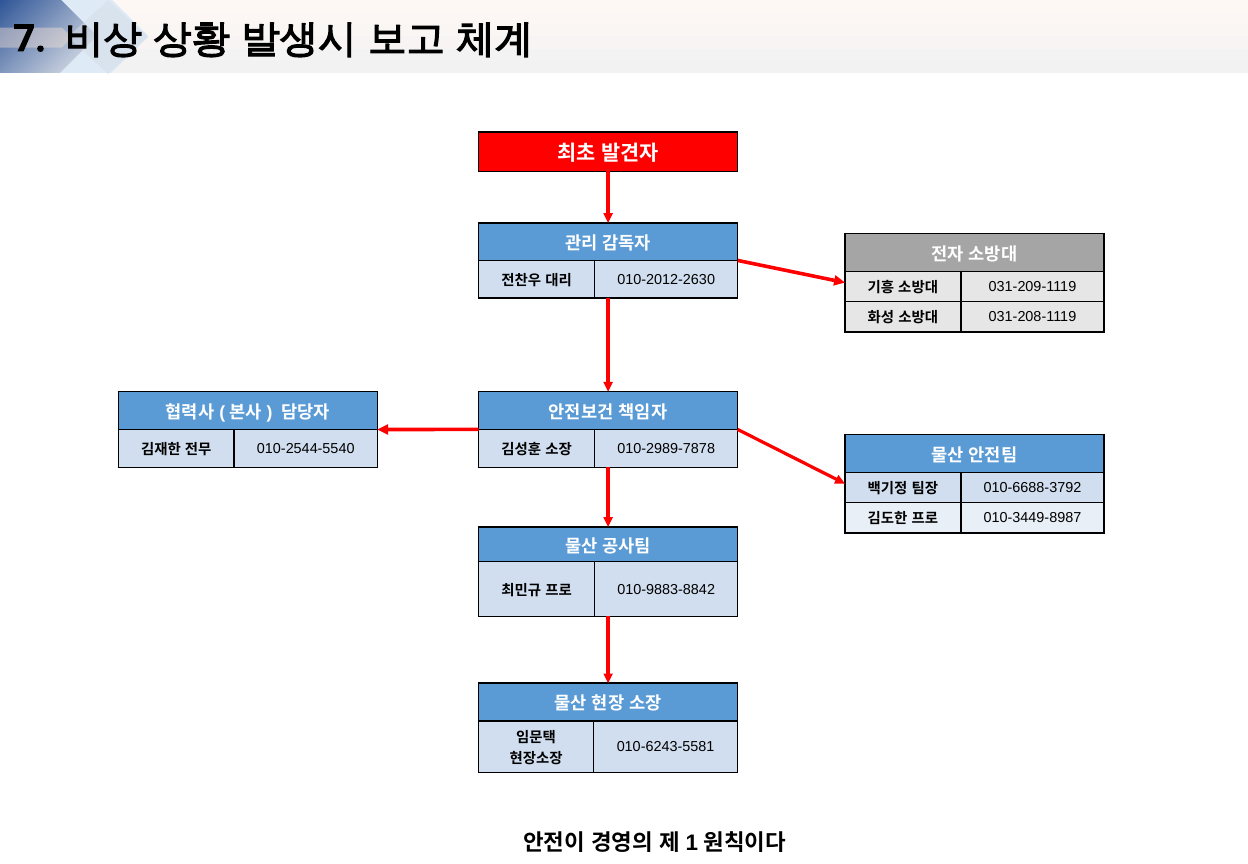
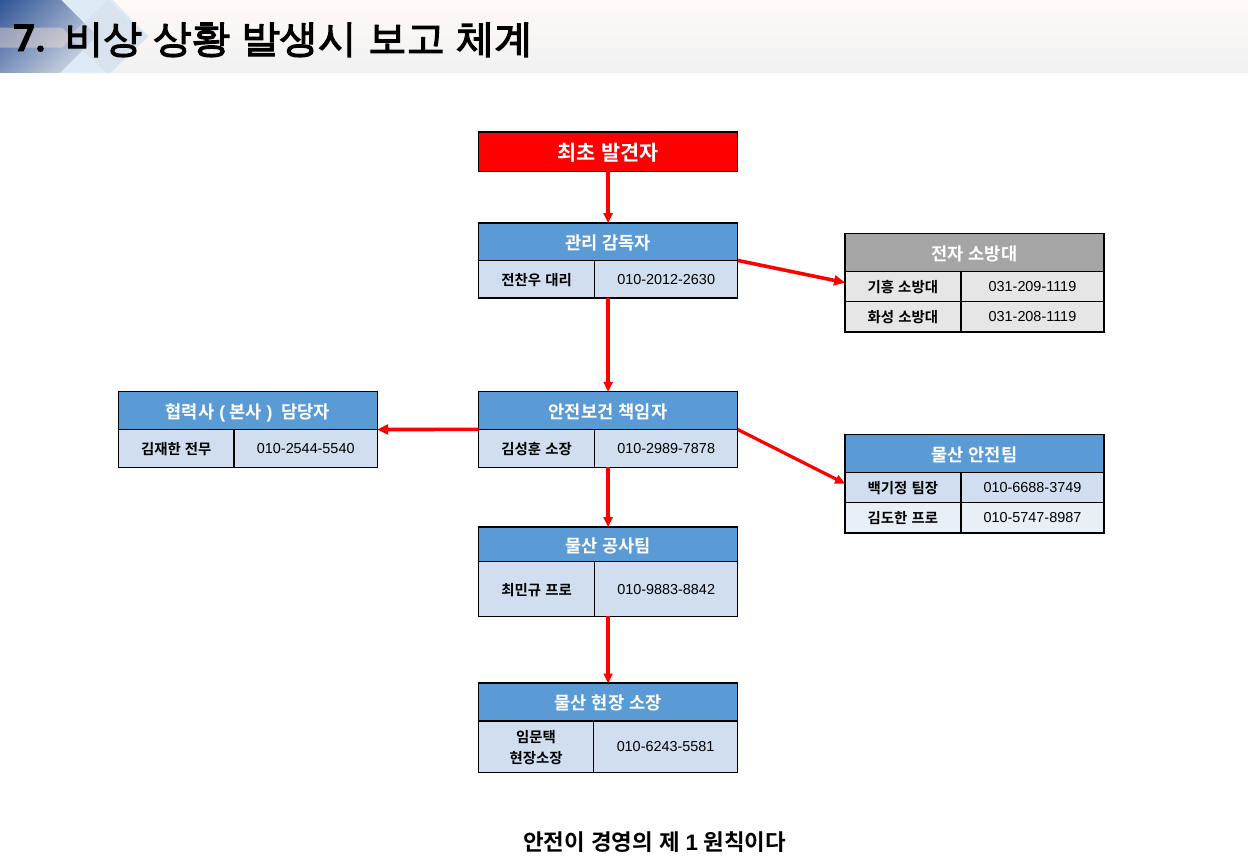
010-6688-3792: 010-6688-3792 -> 010-6688-3749
010-3449-8987: 010-3449-8987 -> 010-5747-8987
